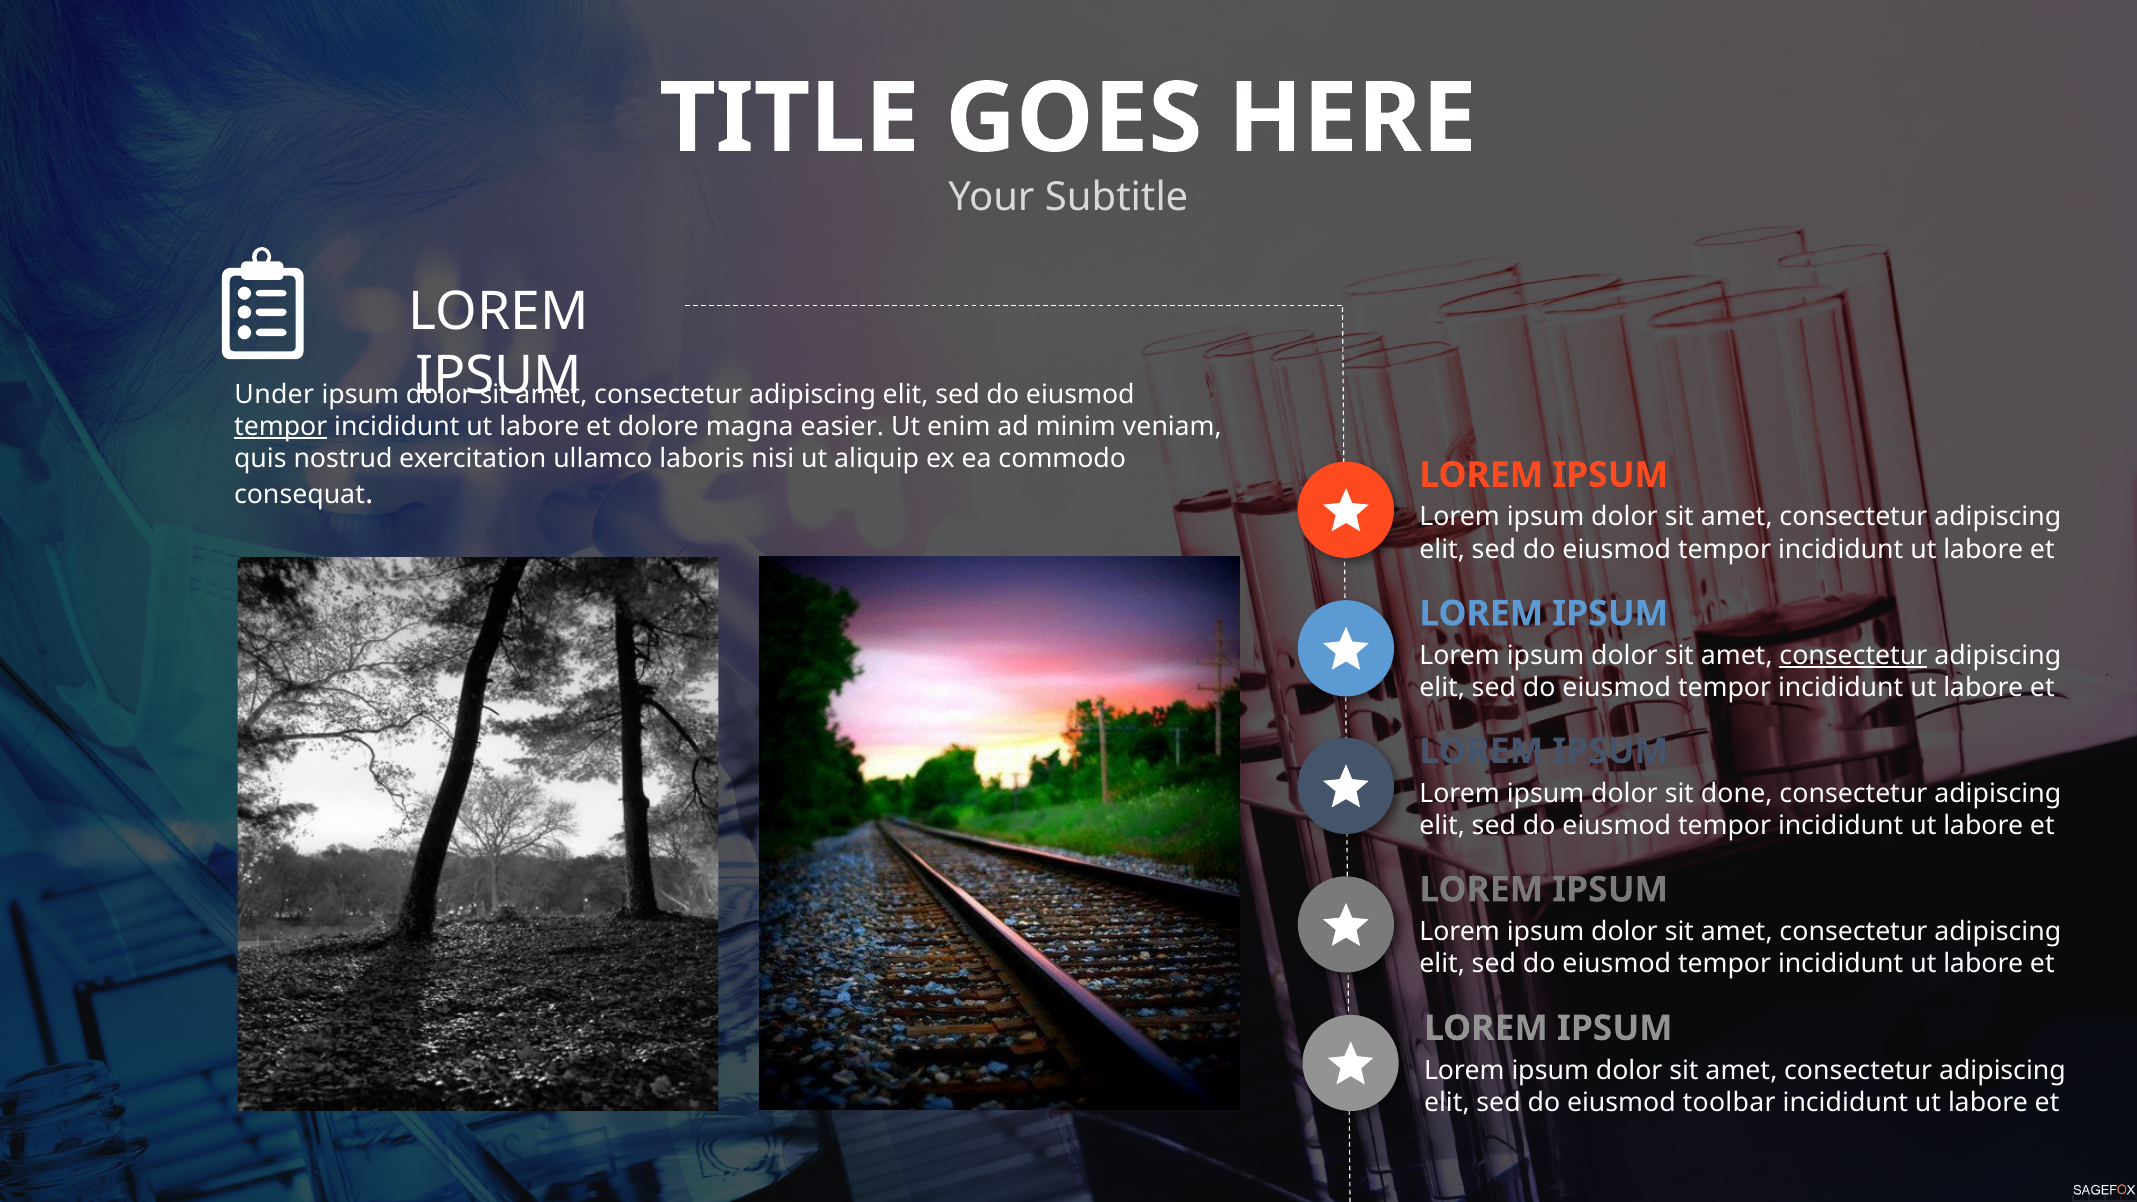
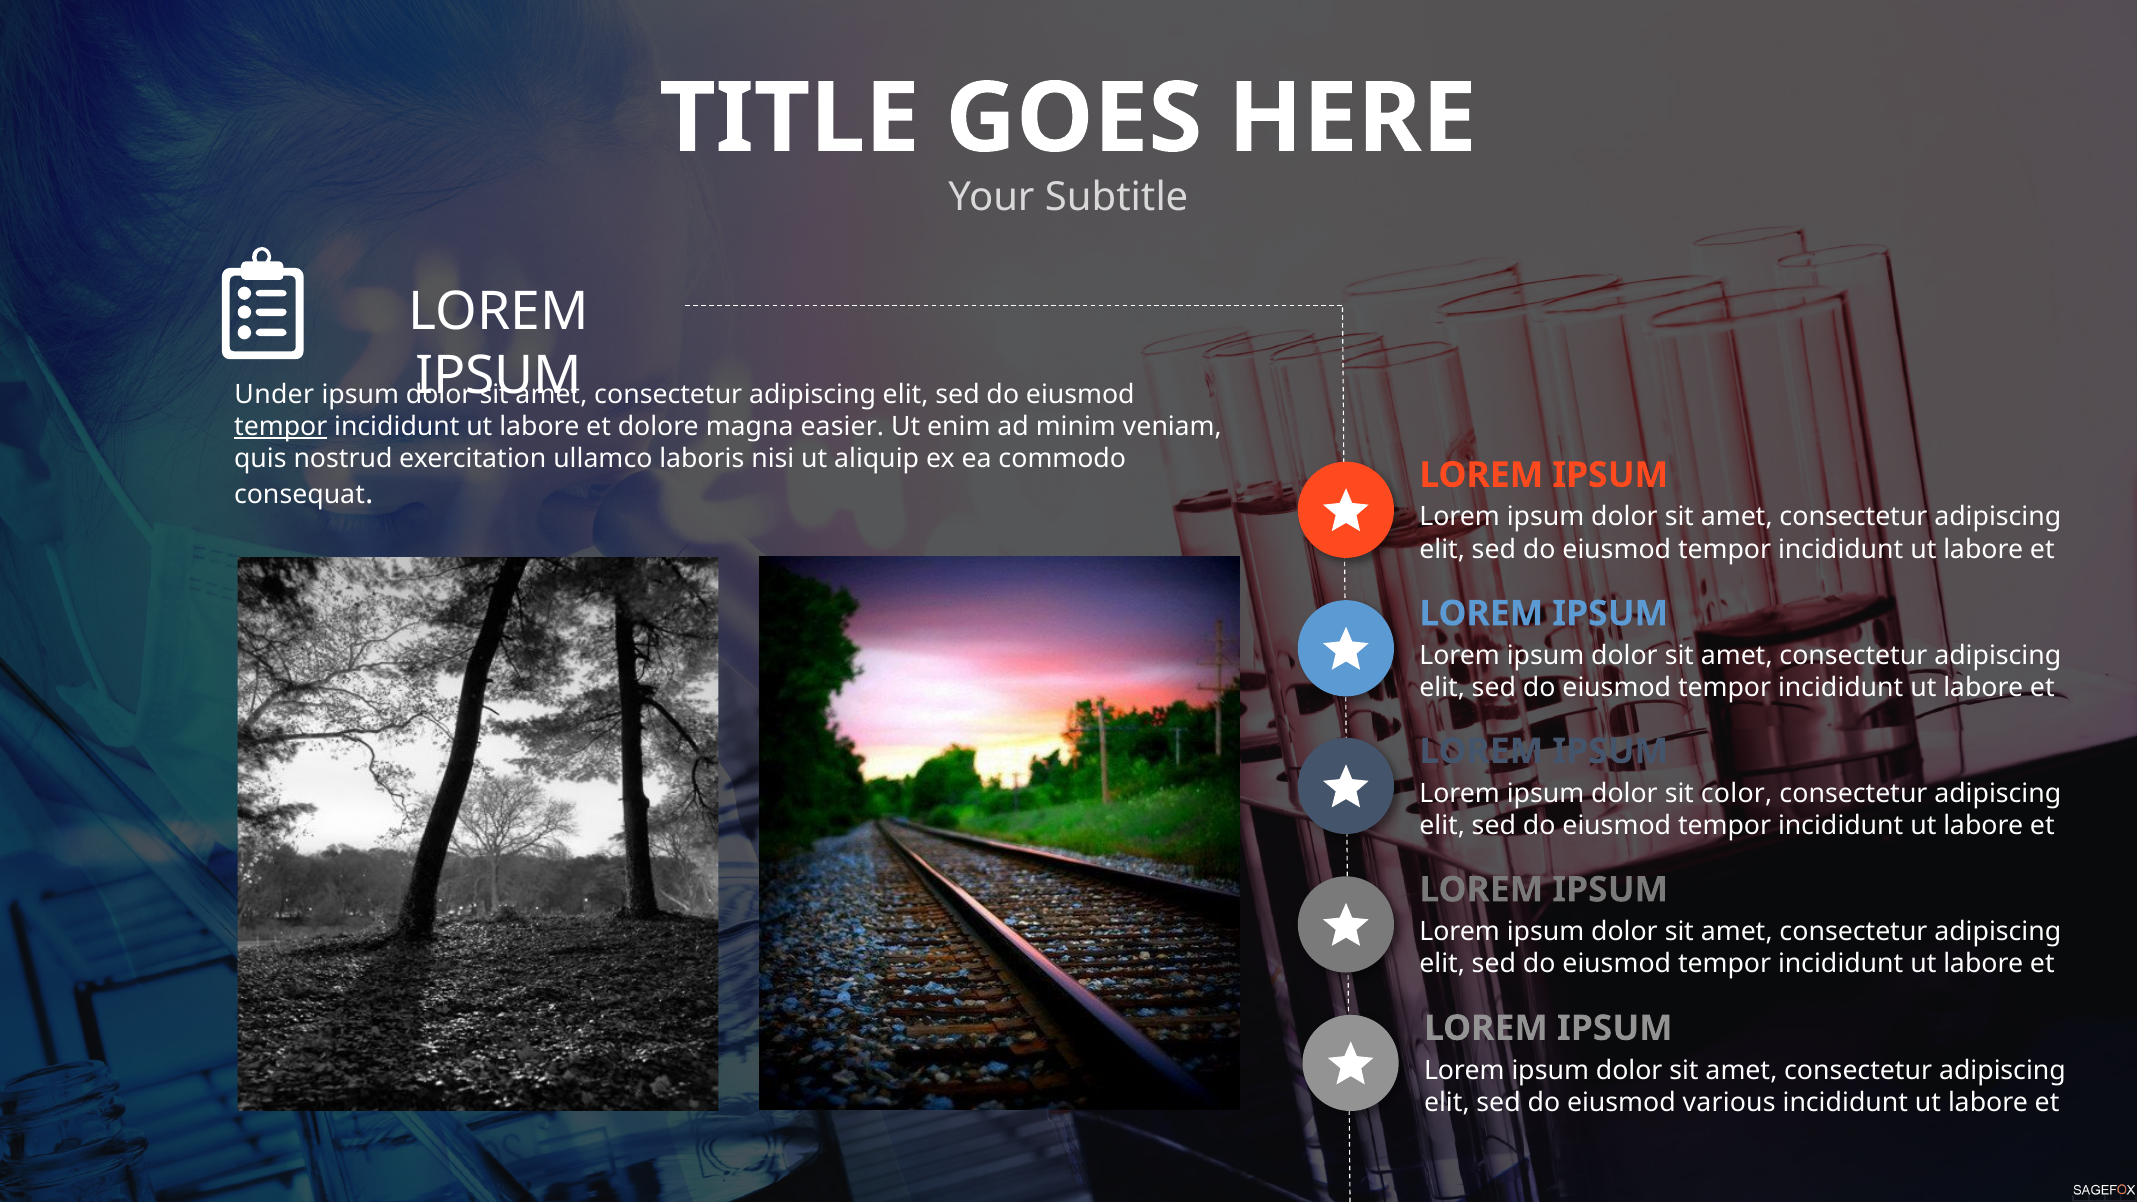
consectetur at (1853, 656) underline: present -> none
done: done -> color
toolbar: toolbar -> various
